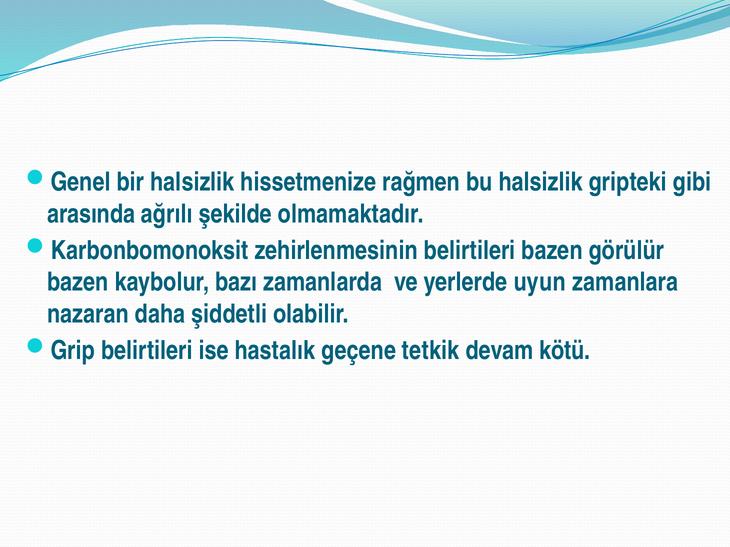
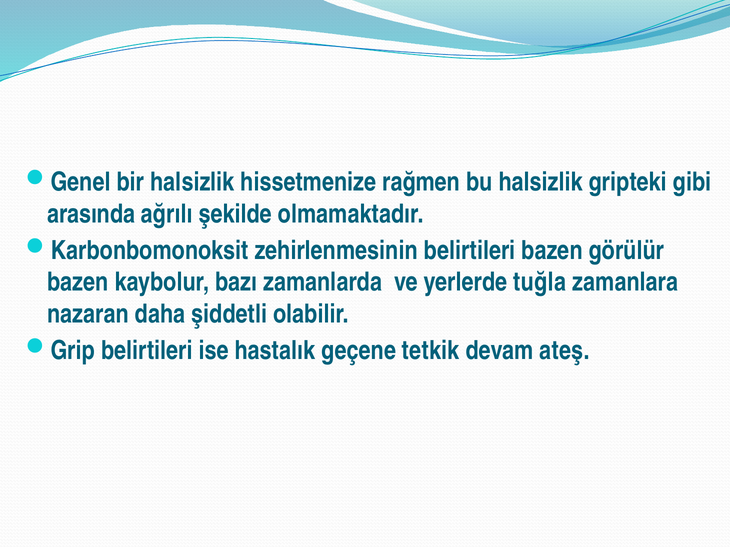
uyun: uyun -> tuğla
kötü: kötü -> ateş
